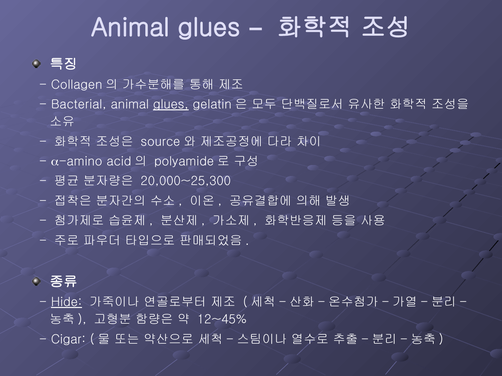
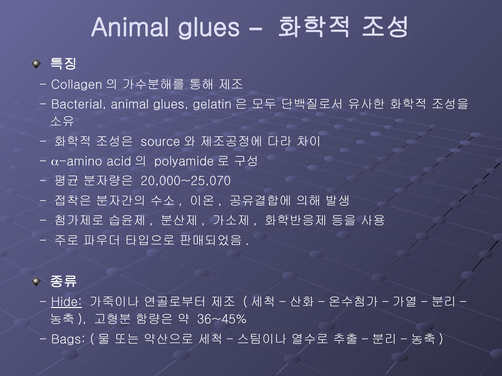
glues at (171, 105) underline: present -> none
20,000~25,300: 20,000~25,300 -> 20,000~25,070
12~45%: 12~45% -> 36~45%
Cigar: Cigar -> Bags
